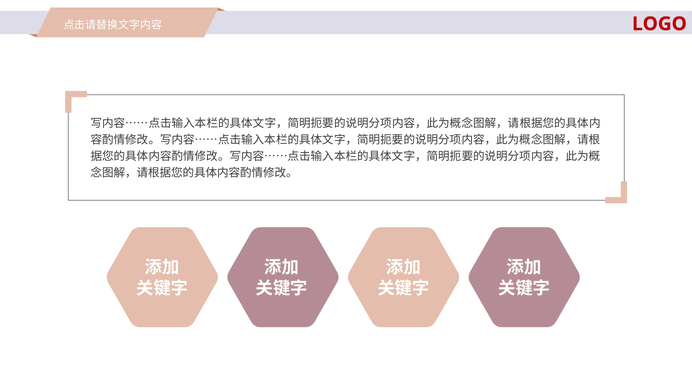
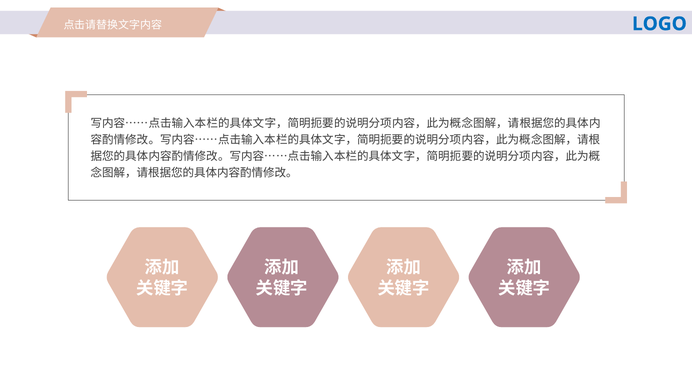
LOGO colour: red -> blue
